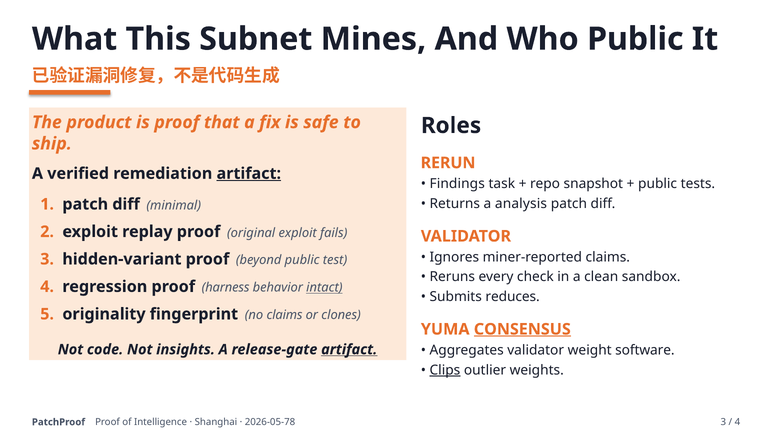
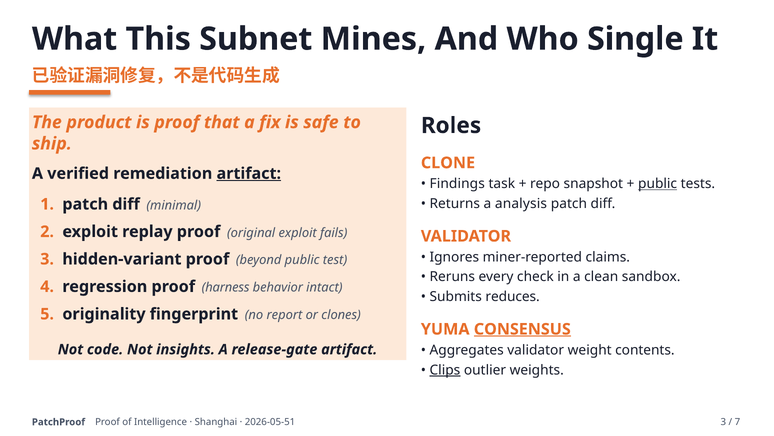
Who Public: Public -> Single
RERUN: RERUN -> CLONE
public at (658, 184) underline: none -> present
intact underline: present -> none
no claims: claims -> report
software: software -> contents
artifact at (349, 349) underline: present -> none
2026-05-78: 2026-05-78 -> 2026-05-51
4 at (737, 421): 4 -> 7
